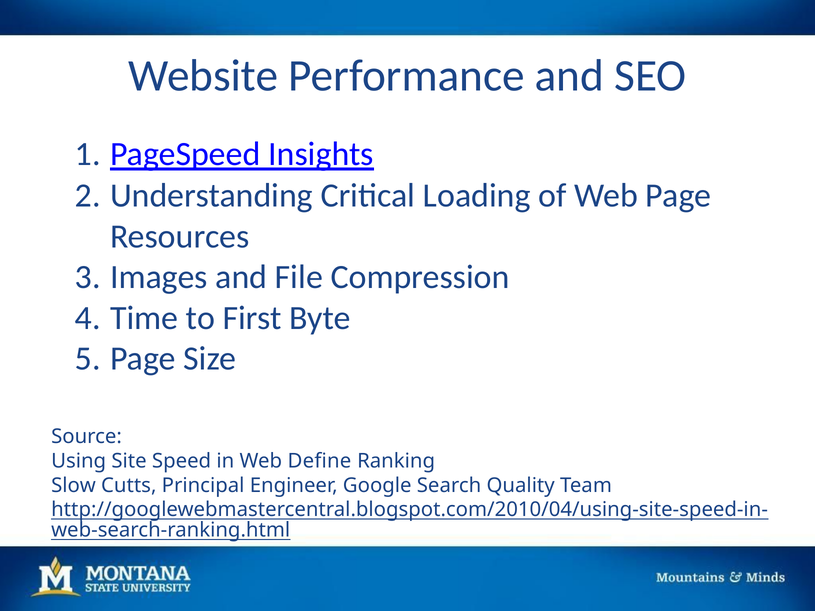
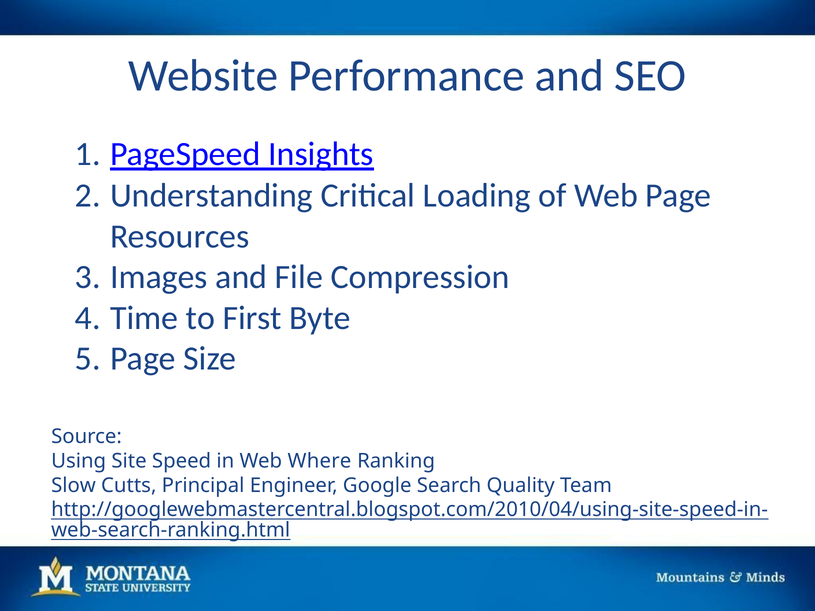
Define: Define -> Where
